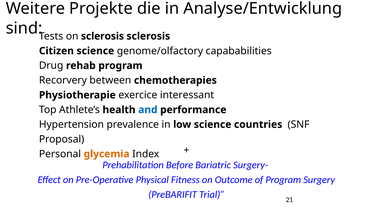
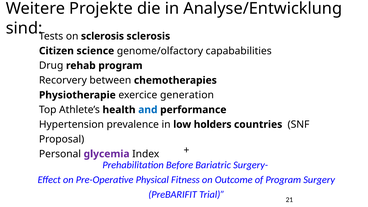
interessant: interessant -> generation
low science: science -> holders
glycemia colour: orange -> purple
